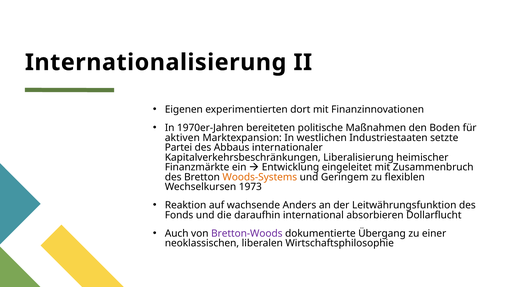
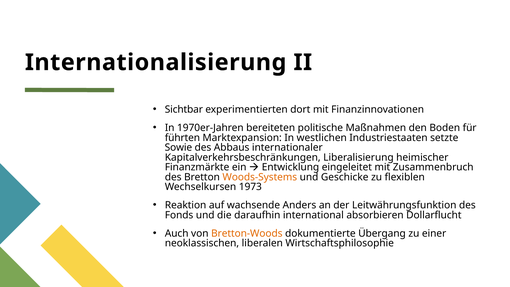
Eigenen: Eigenen -> Sichtbar
aktiven: aktiven -> führten
Partei: Partei -> Sowie
Geringem: Geringem -> Geschicke
Bretton-Woods colour: purple -> orange
